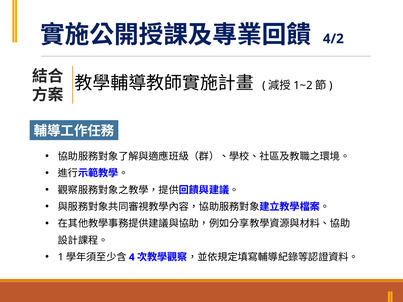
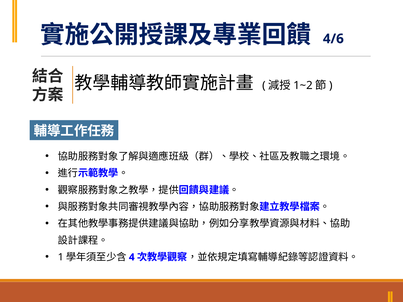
4/2: 4/2 -> 4/6
